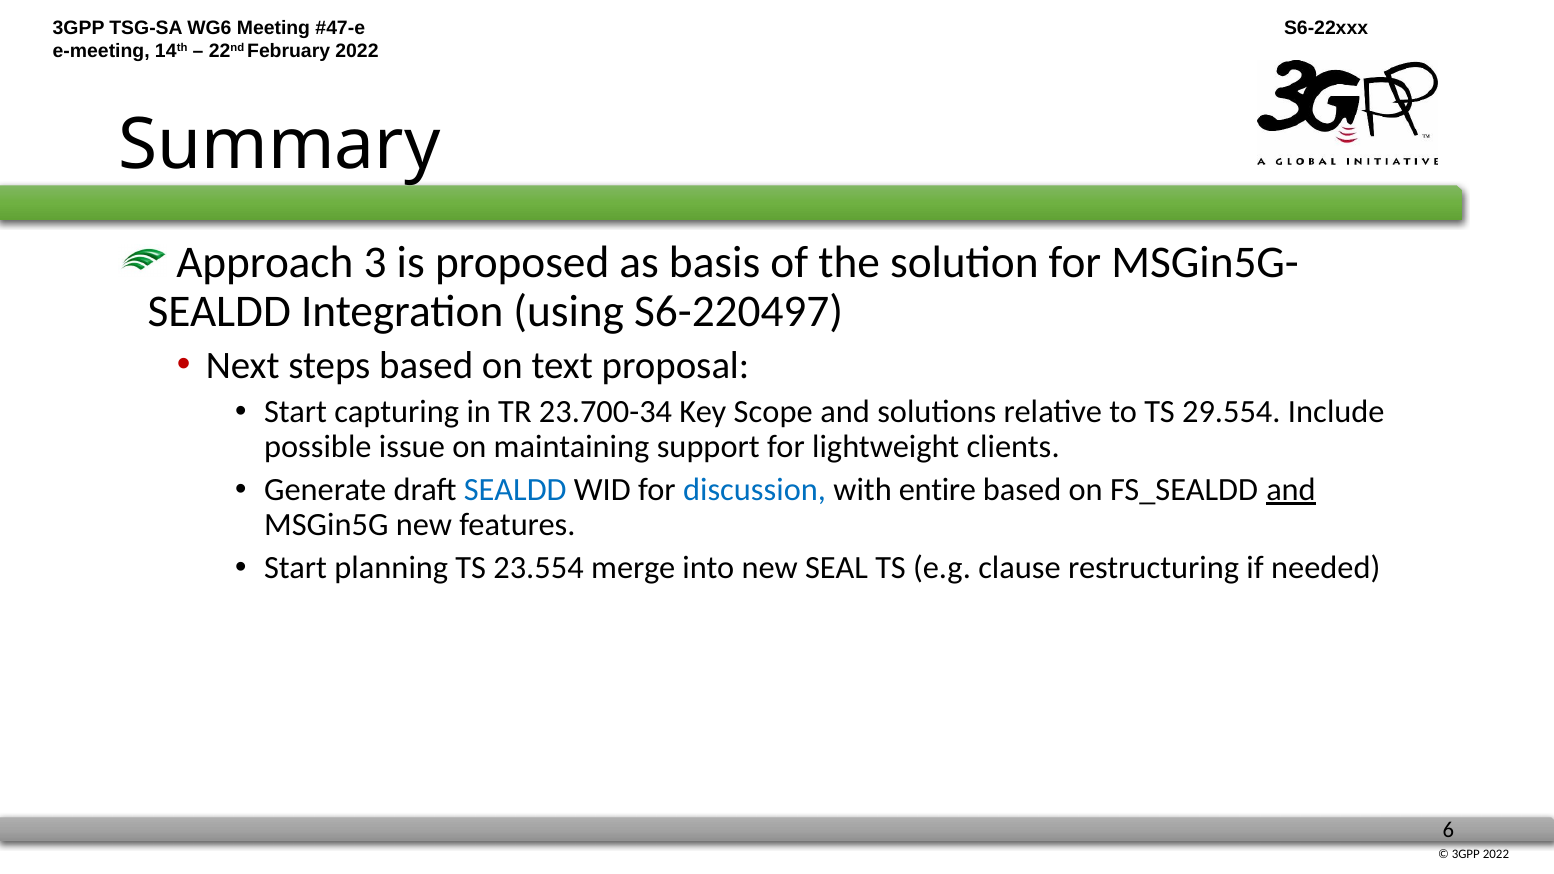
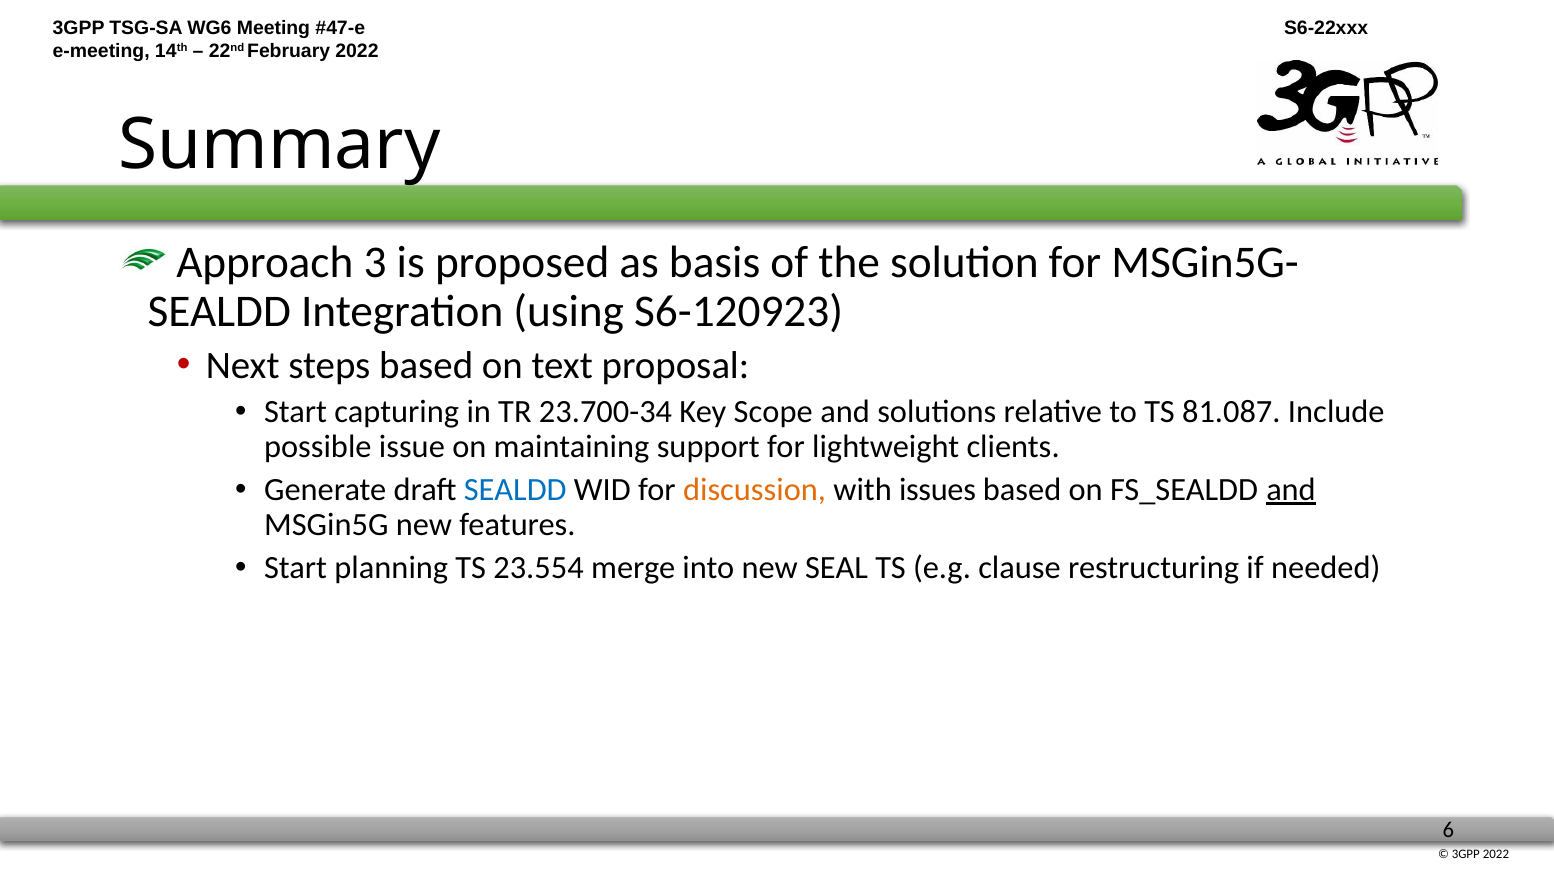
S6-220497: S6-220497 -> S6-120923
29.554: 29.554 -> 81.087
discussion colour: blue -> orange
entire: entire -> issues
